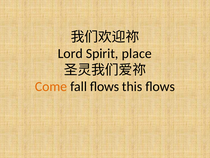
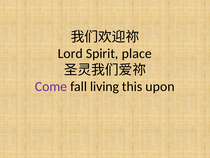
Come colour: orange -> purple
fall ﬂows: ﬂows -> living
this ﬂows: ﬂows -> upon
